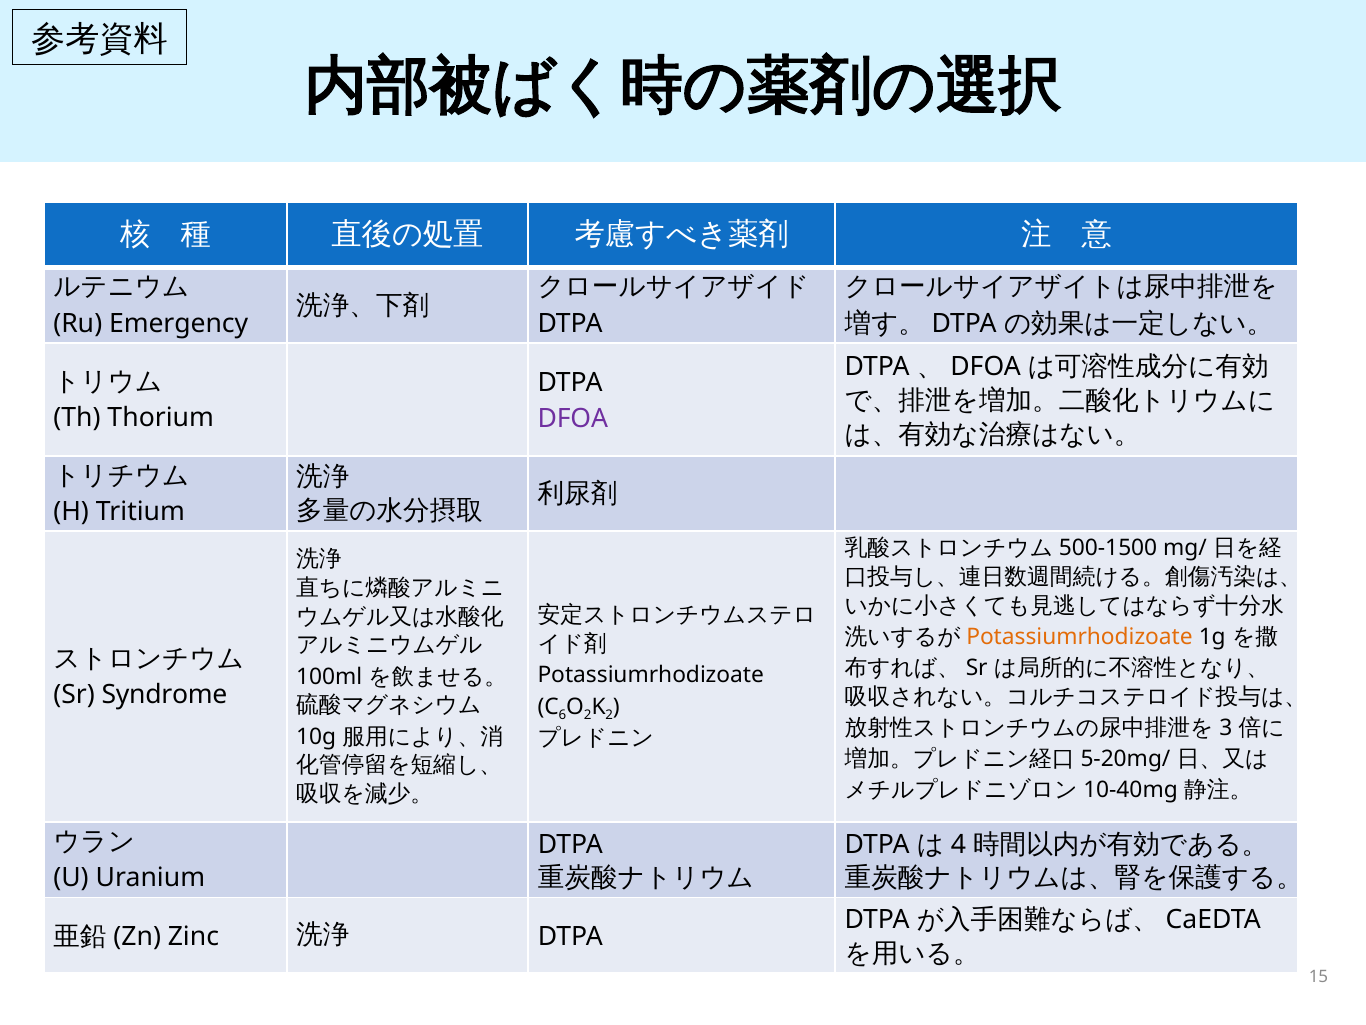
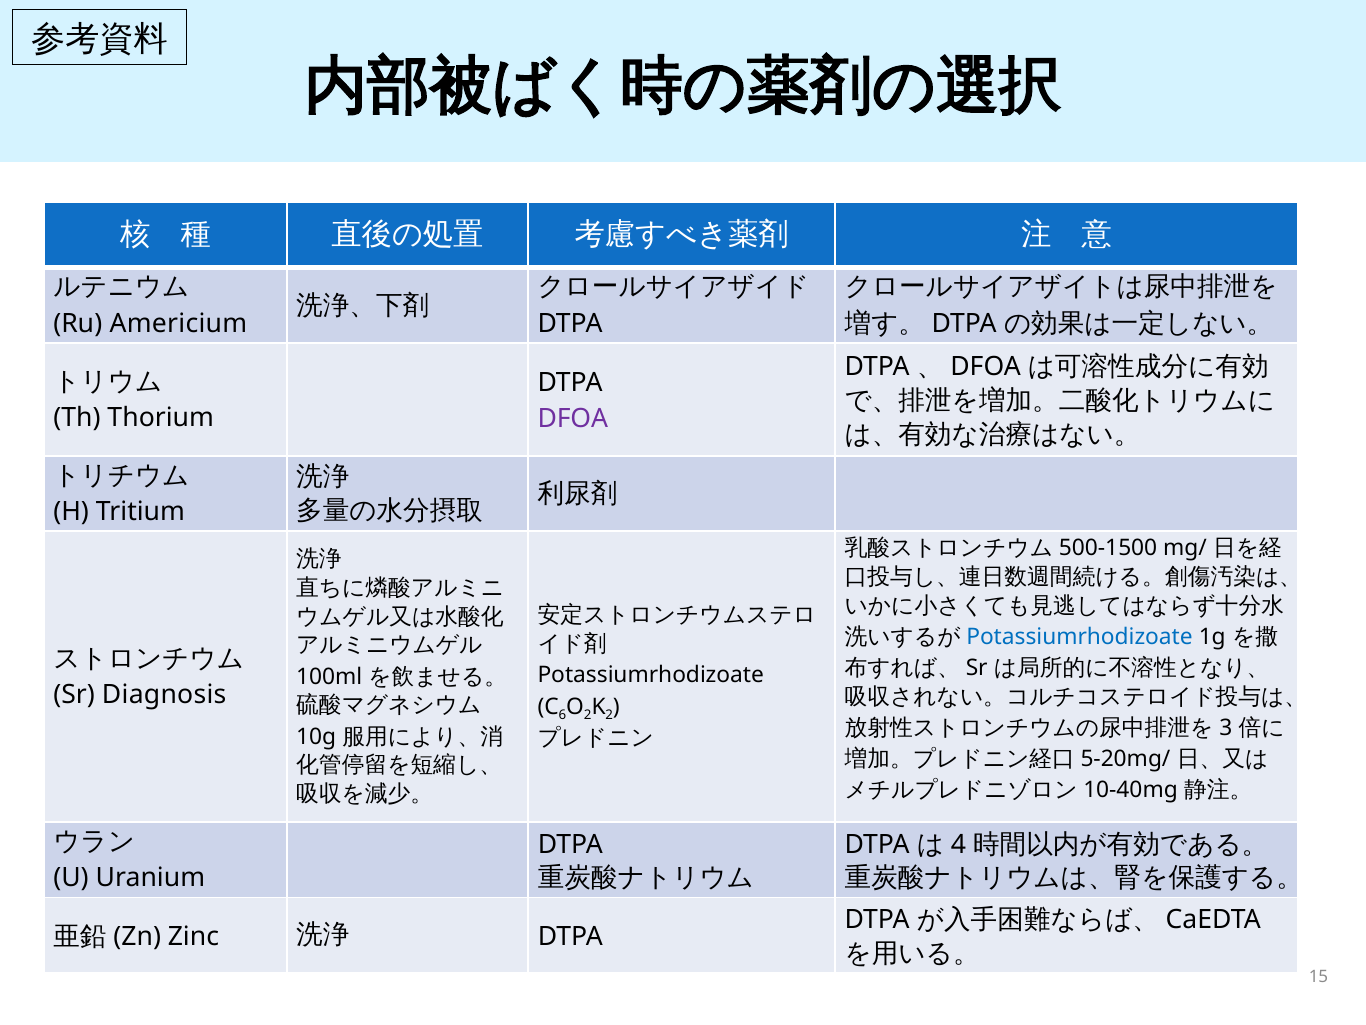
Emergency: Emergency -> Americium
Potassiumrhodizoate at (1079, 636) colour: orange -> blue
Syndrome: Syndrome -> Diagnosis
